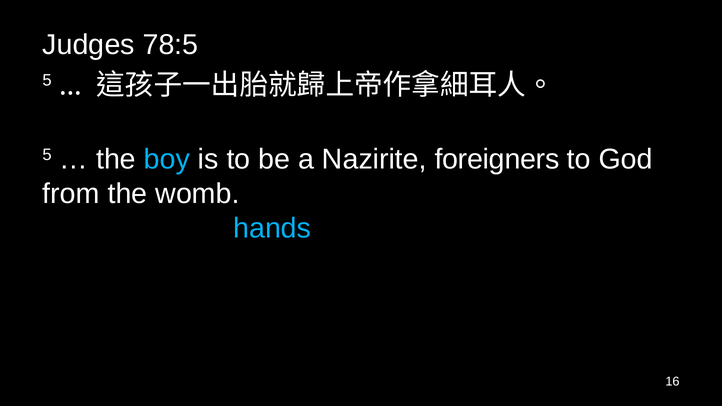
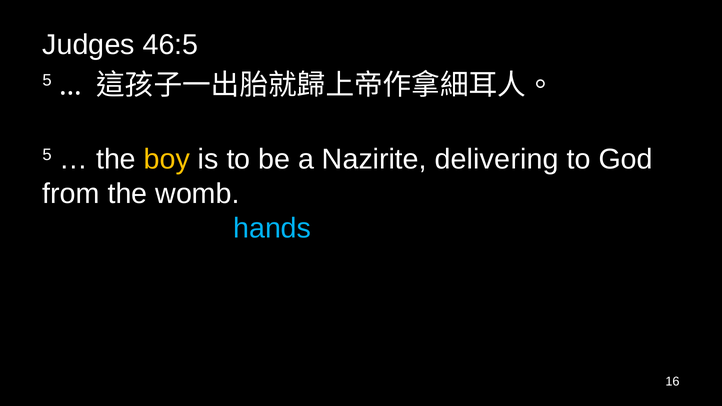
78:5: 78:5 -> 46:5
boy colour: light blue -> yellow
Nazirite foreigners: foreigners -> delivering
